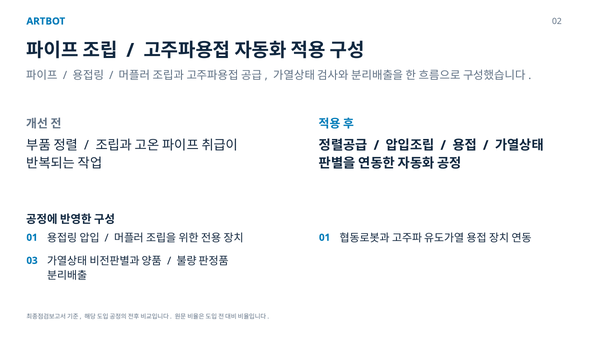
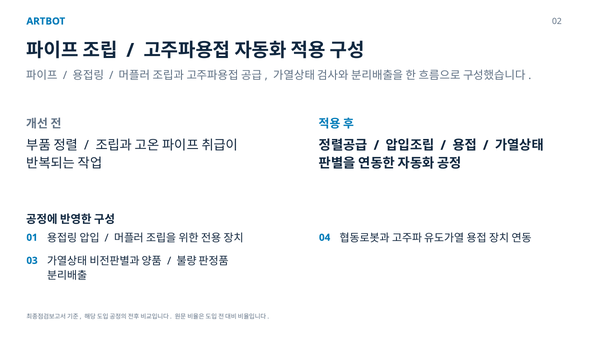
01 at (325, 237): 01 -> 04
